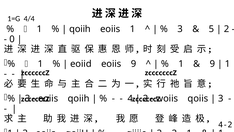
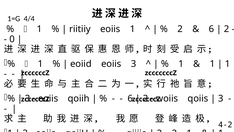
qoiih at (80, 29): qoiih -> riitiiy
3 at (180, 29): 3 -> 2
5 at (211, 29): 5 -> 6
eoiis 9: 9 -> 3
9 at (212, 64): 9 -> 1
4 at (130, 98): 4 -> 6
